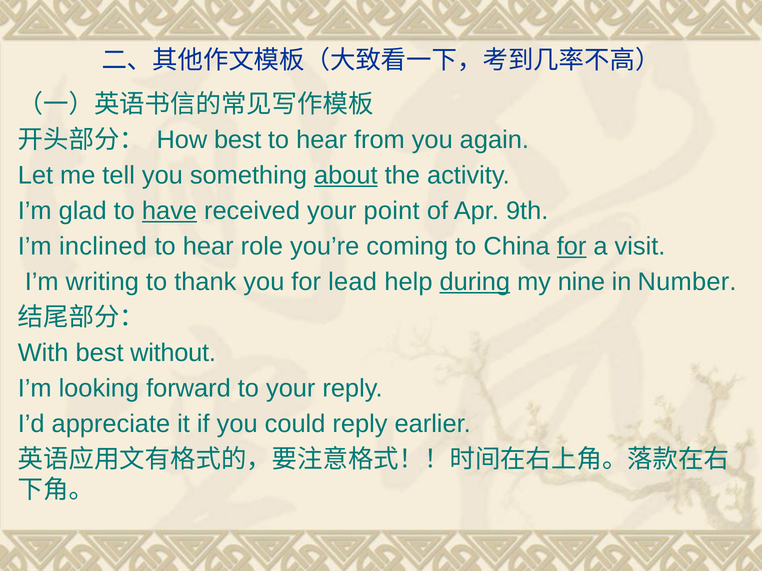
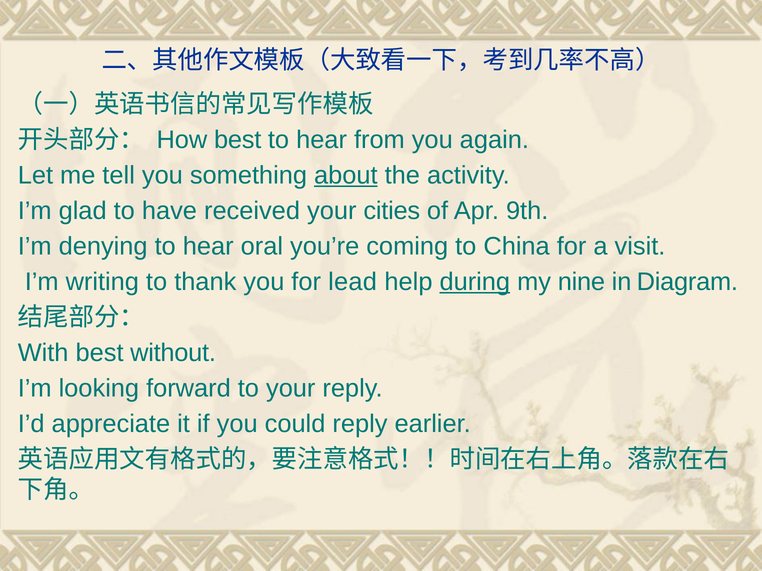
have underline: present -> none
point: point -> cities
inclined: inclined -> denying
role: role -> oral
for at (572, 247) underline: present -> none
Number: Number -> Diagram
